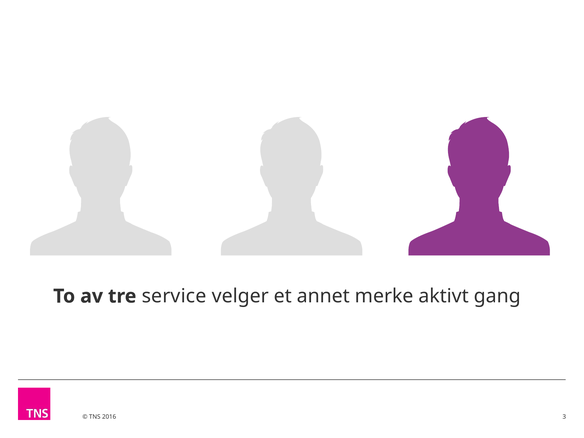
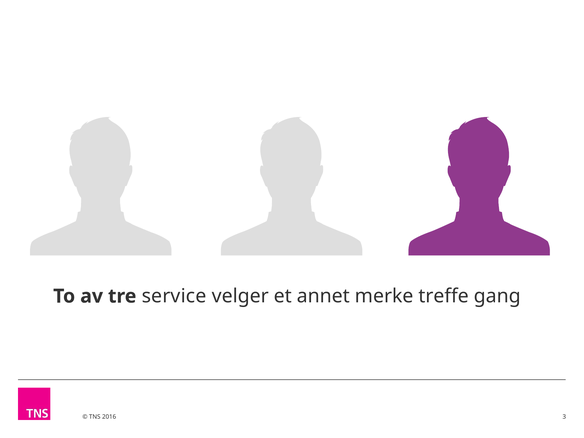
aktivt: aktivt -> treffe
